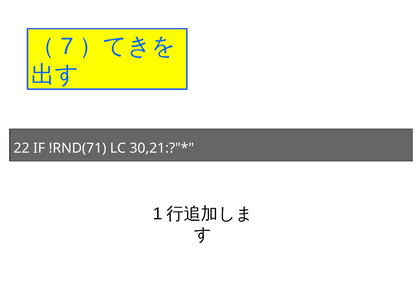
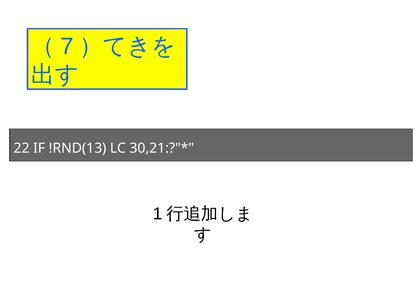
!RND(71: !RND(71 -> !RND(13
